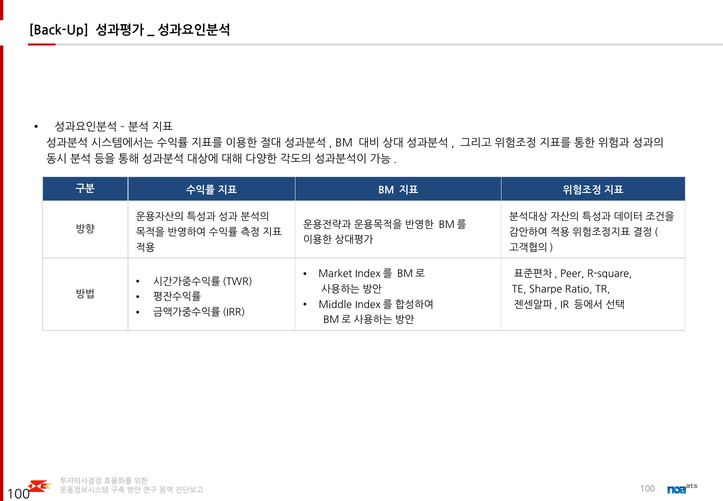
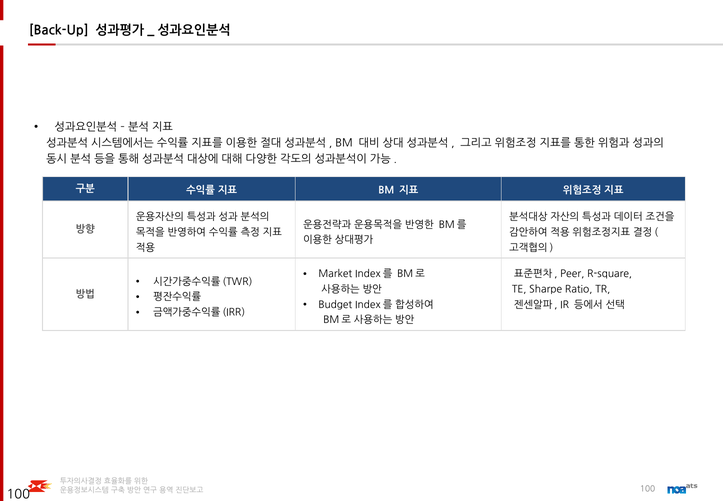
Middle: Middle -> Budget
